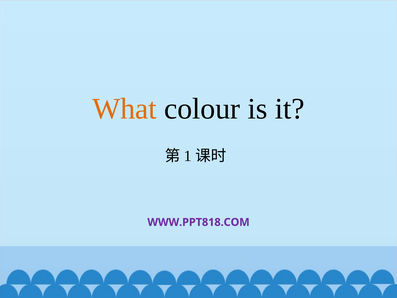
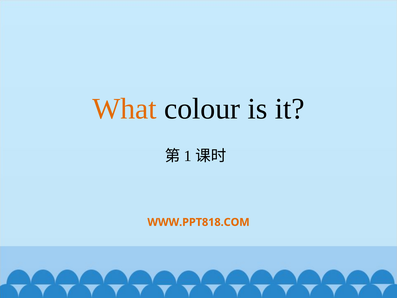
WWW.PPT818.COM colour: purple -> orange
